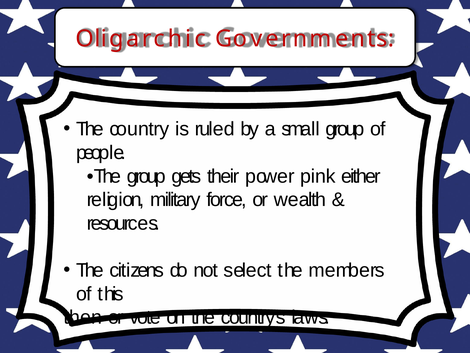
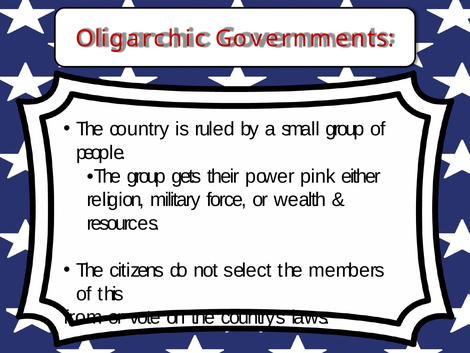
then: then -> from
